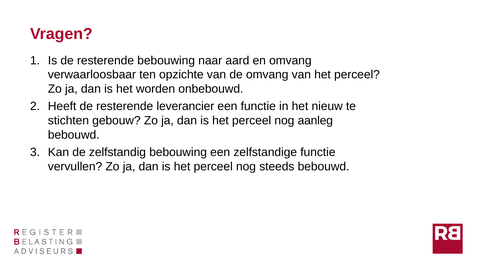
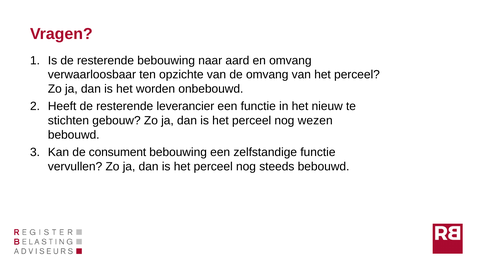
aanleg: aanleg -> wezen
zelfstandig: zelfstandig -> consument
